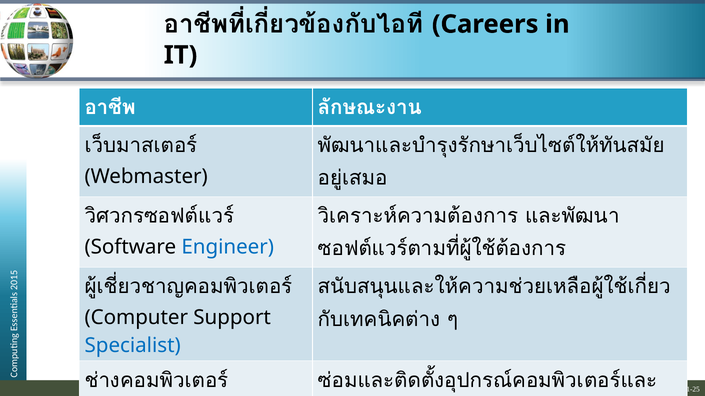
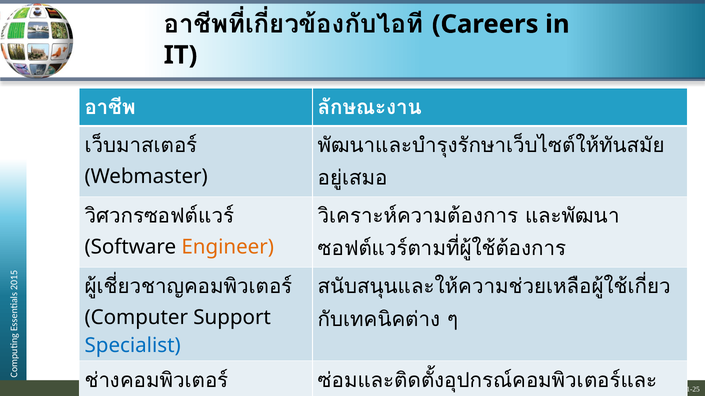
Engineer colour: blue -> orange
